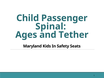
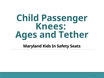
Spinal: Spinal -> Knees
